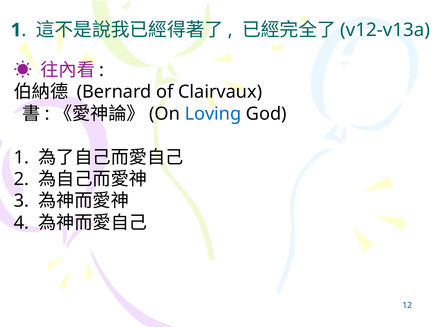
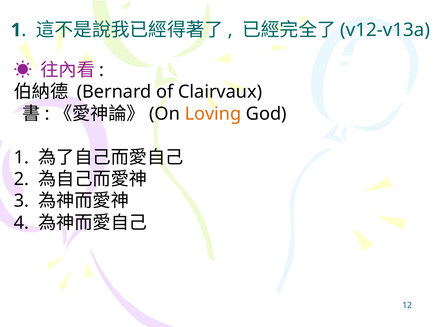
Loving colour: blue -> orange
